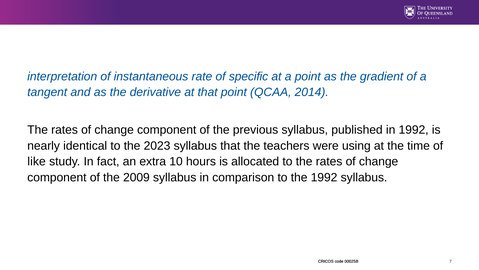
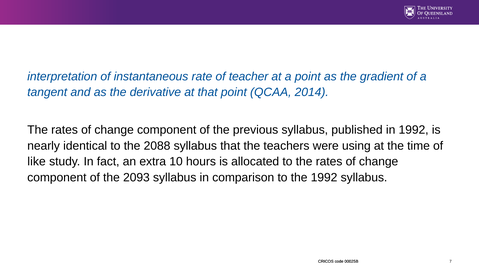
specific: specific -> teacher
2023: 2023 -> 2088
2009: 2009 -> 2093
